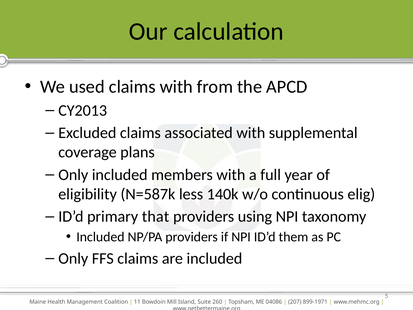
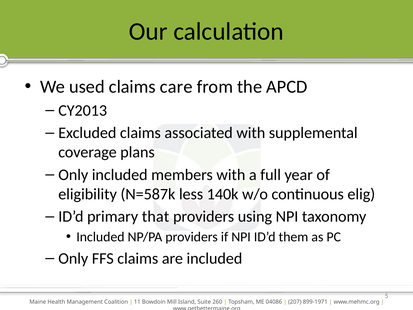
claims with: with -> care
